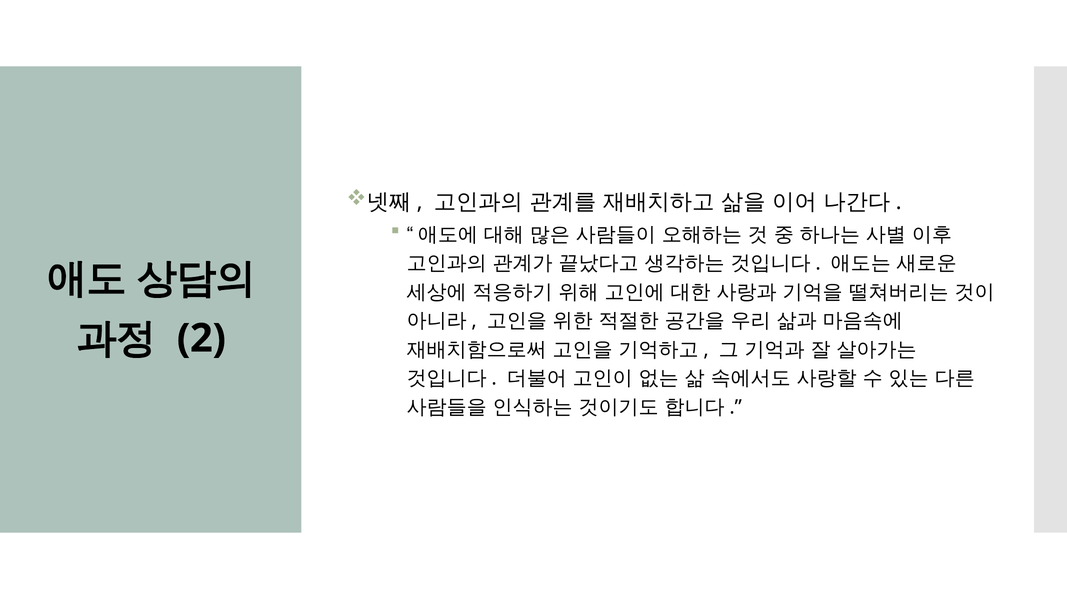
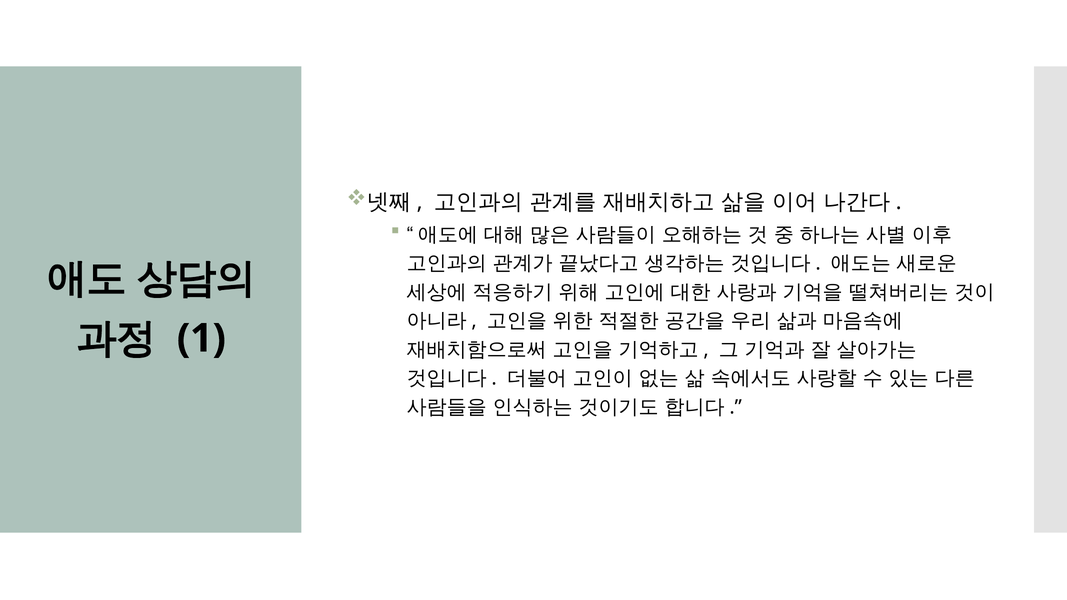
2: 2 -> 1
